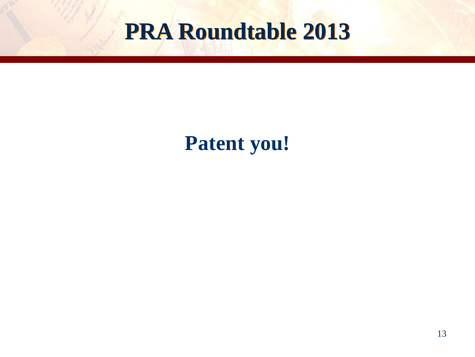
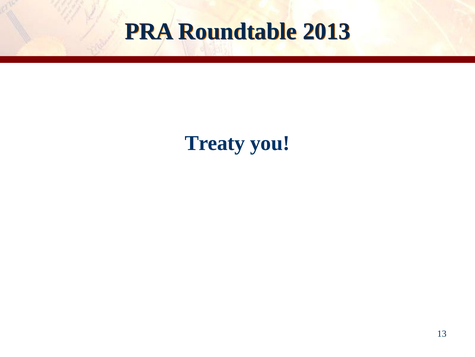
Patent: Patent -> Treaty
